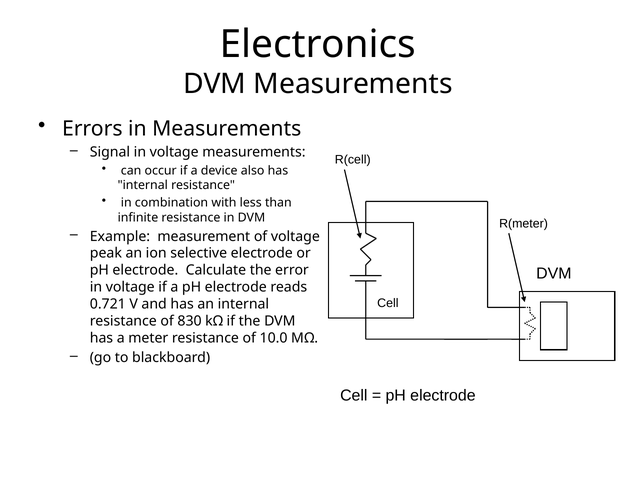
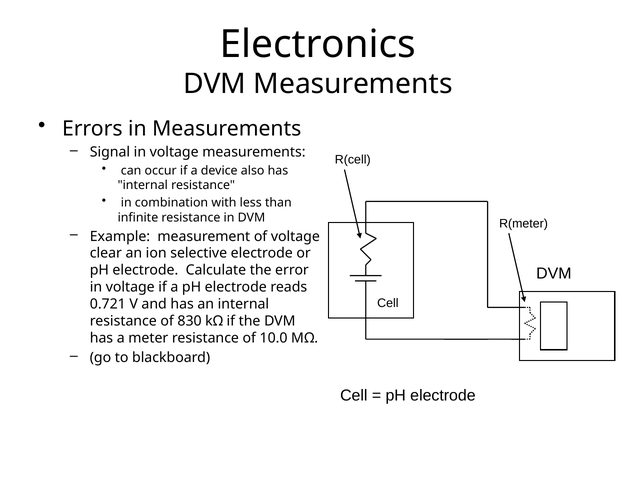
peak: peak -> clear
